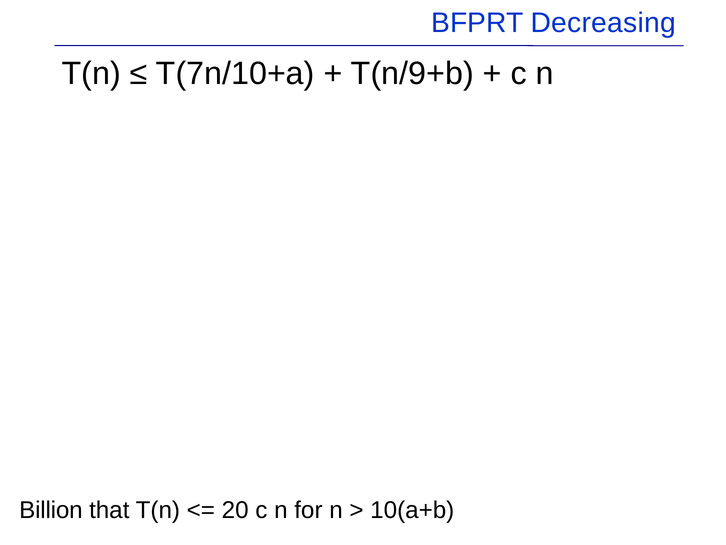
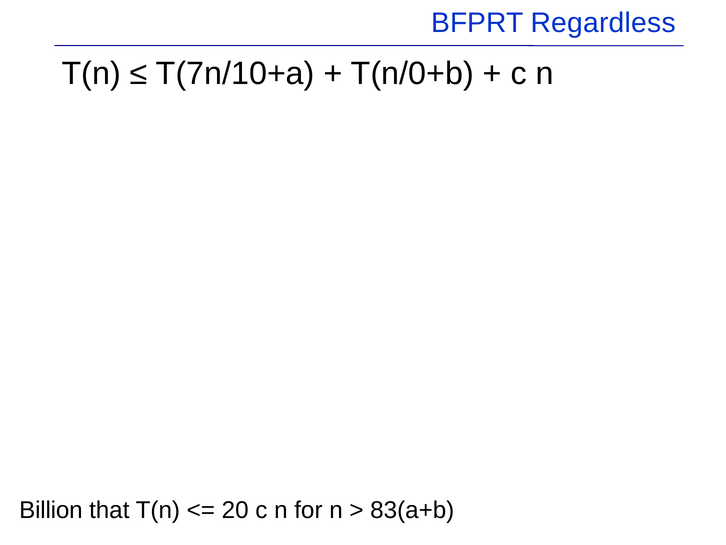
Decreasing: Decreasing -> Regardless
T(n/9+b: T(n/9+b -> T(n/0+b
10(a+b: 10(a+b -> 83(a+b
